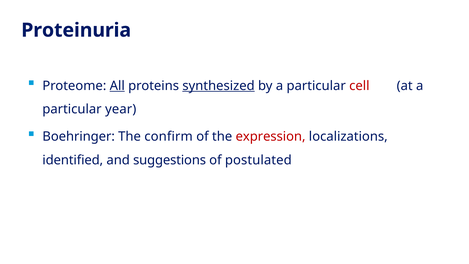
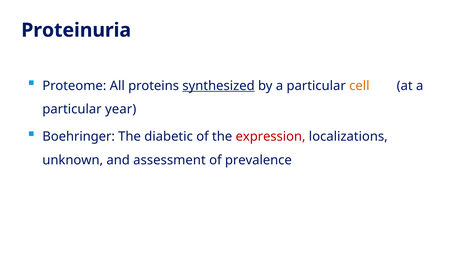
All underline: present -> none
cell colour: red -> orange
confirm: confirm -> diabetic
identified: identified -> unknown
suggestions: suggestions -> assessment
postulated: postulated -> prevalence
